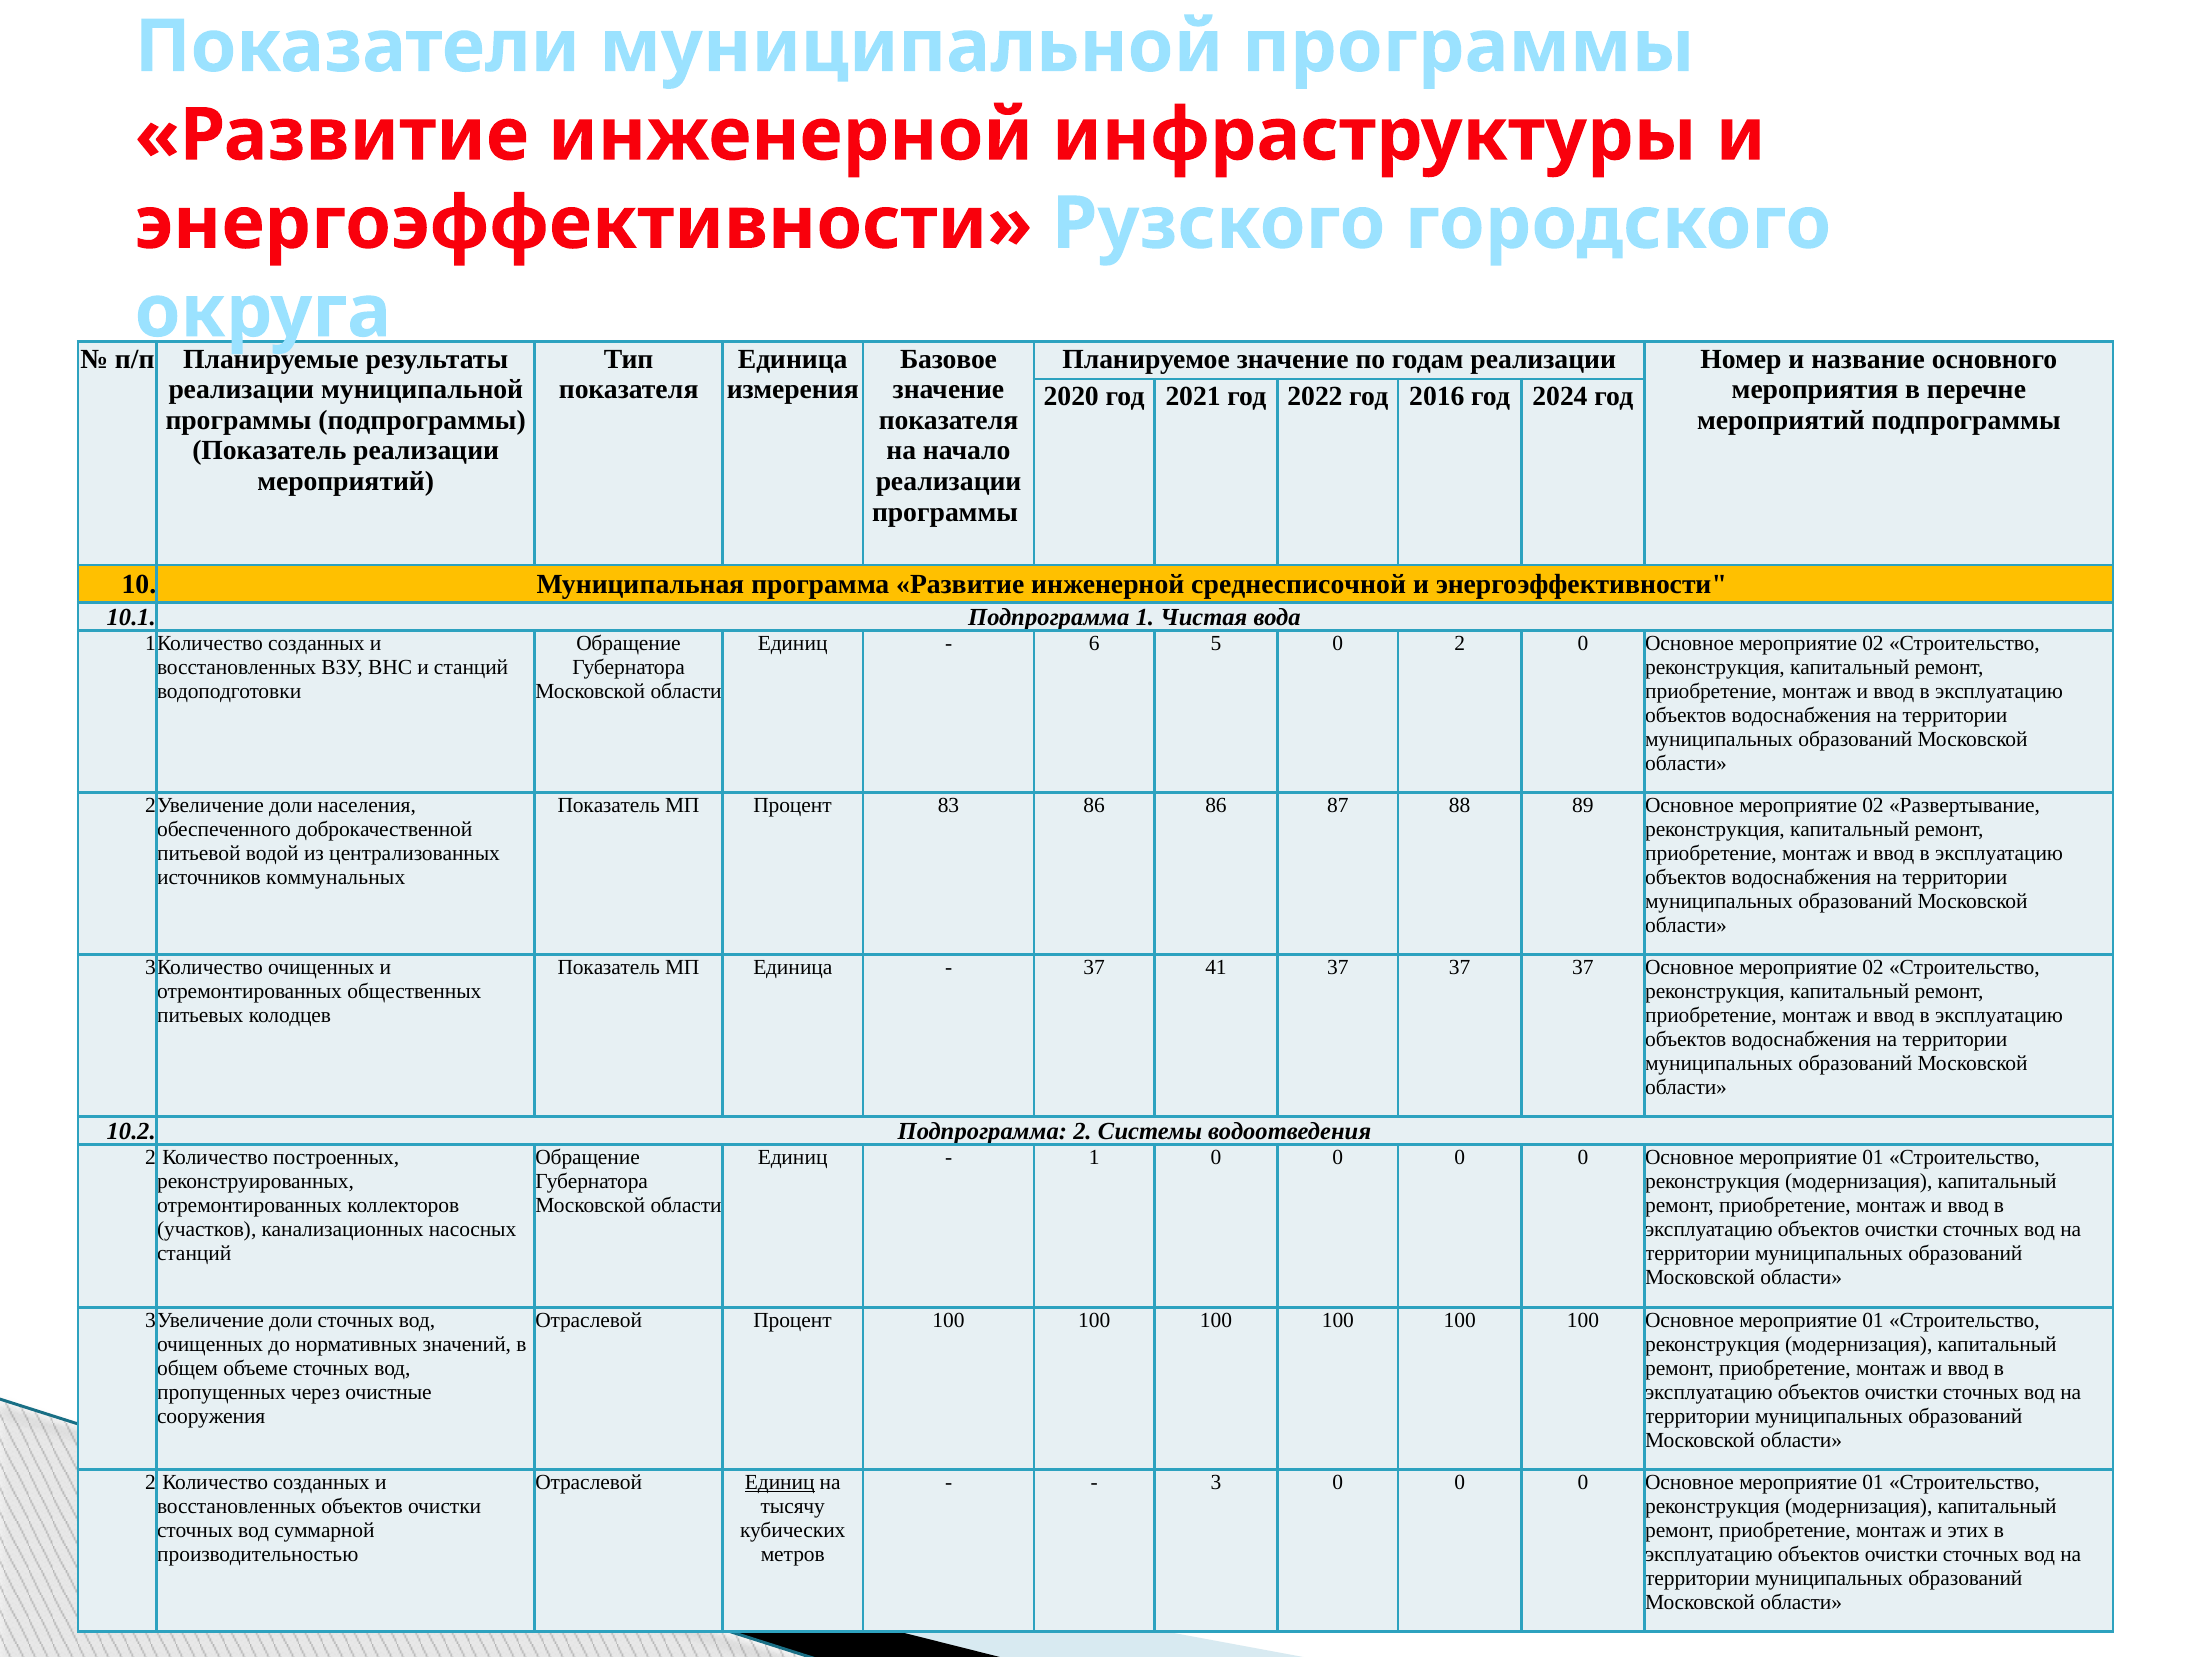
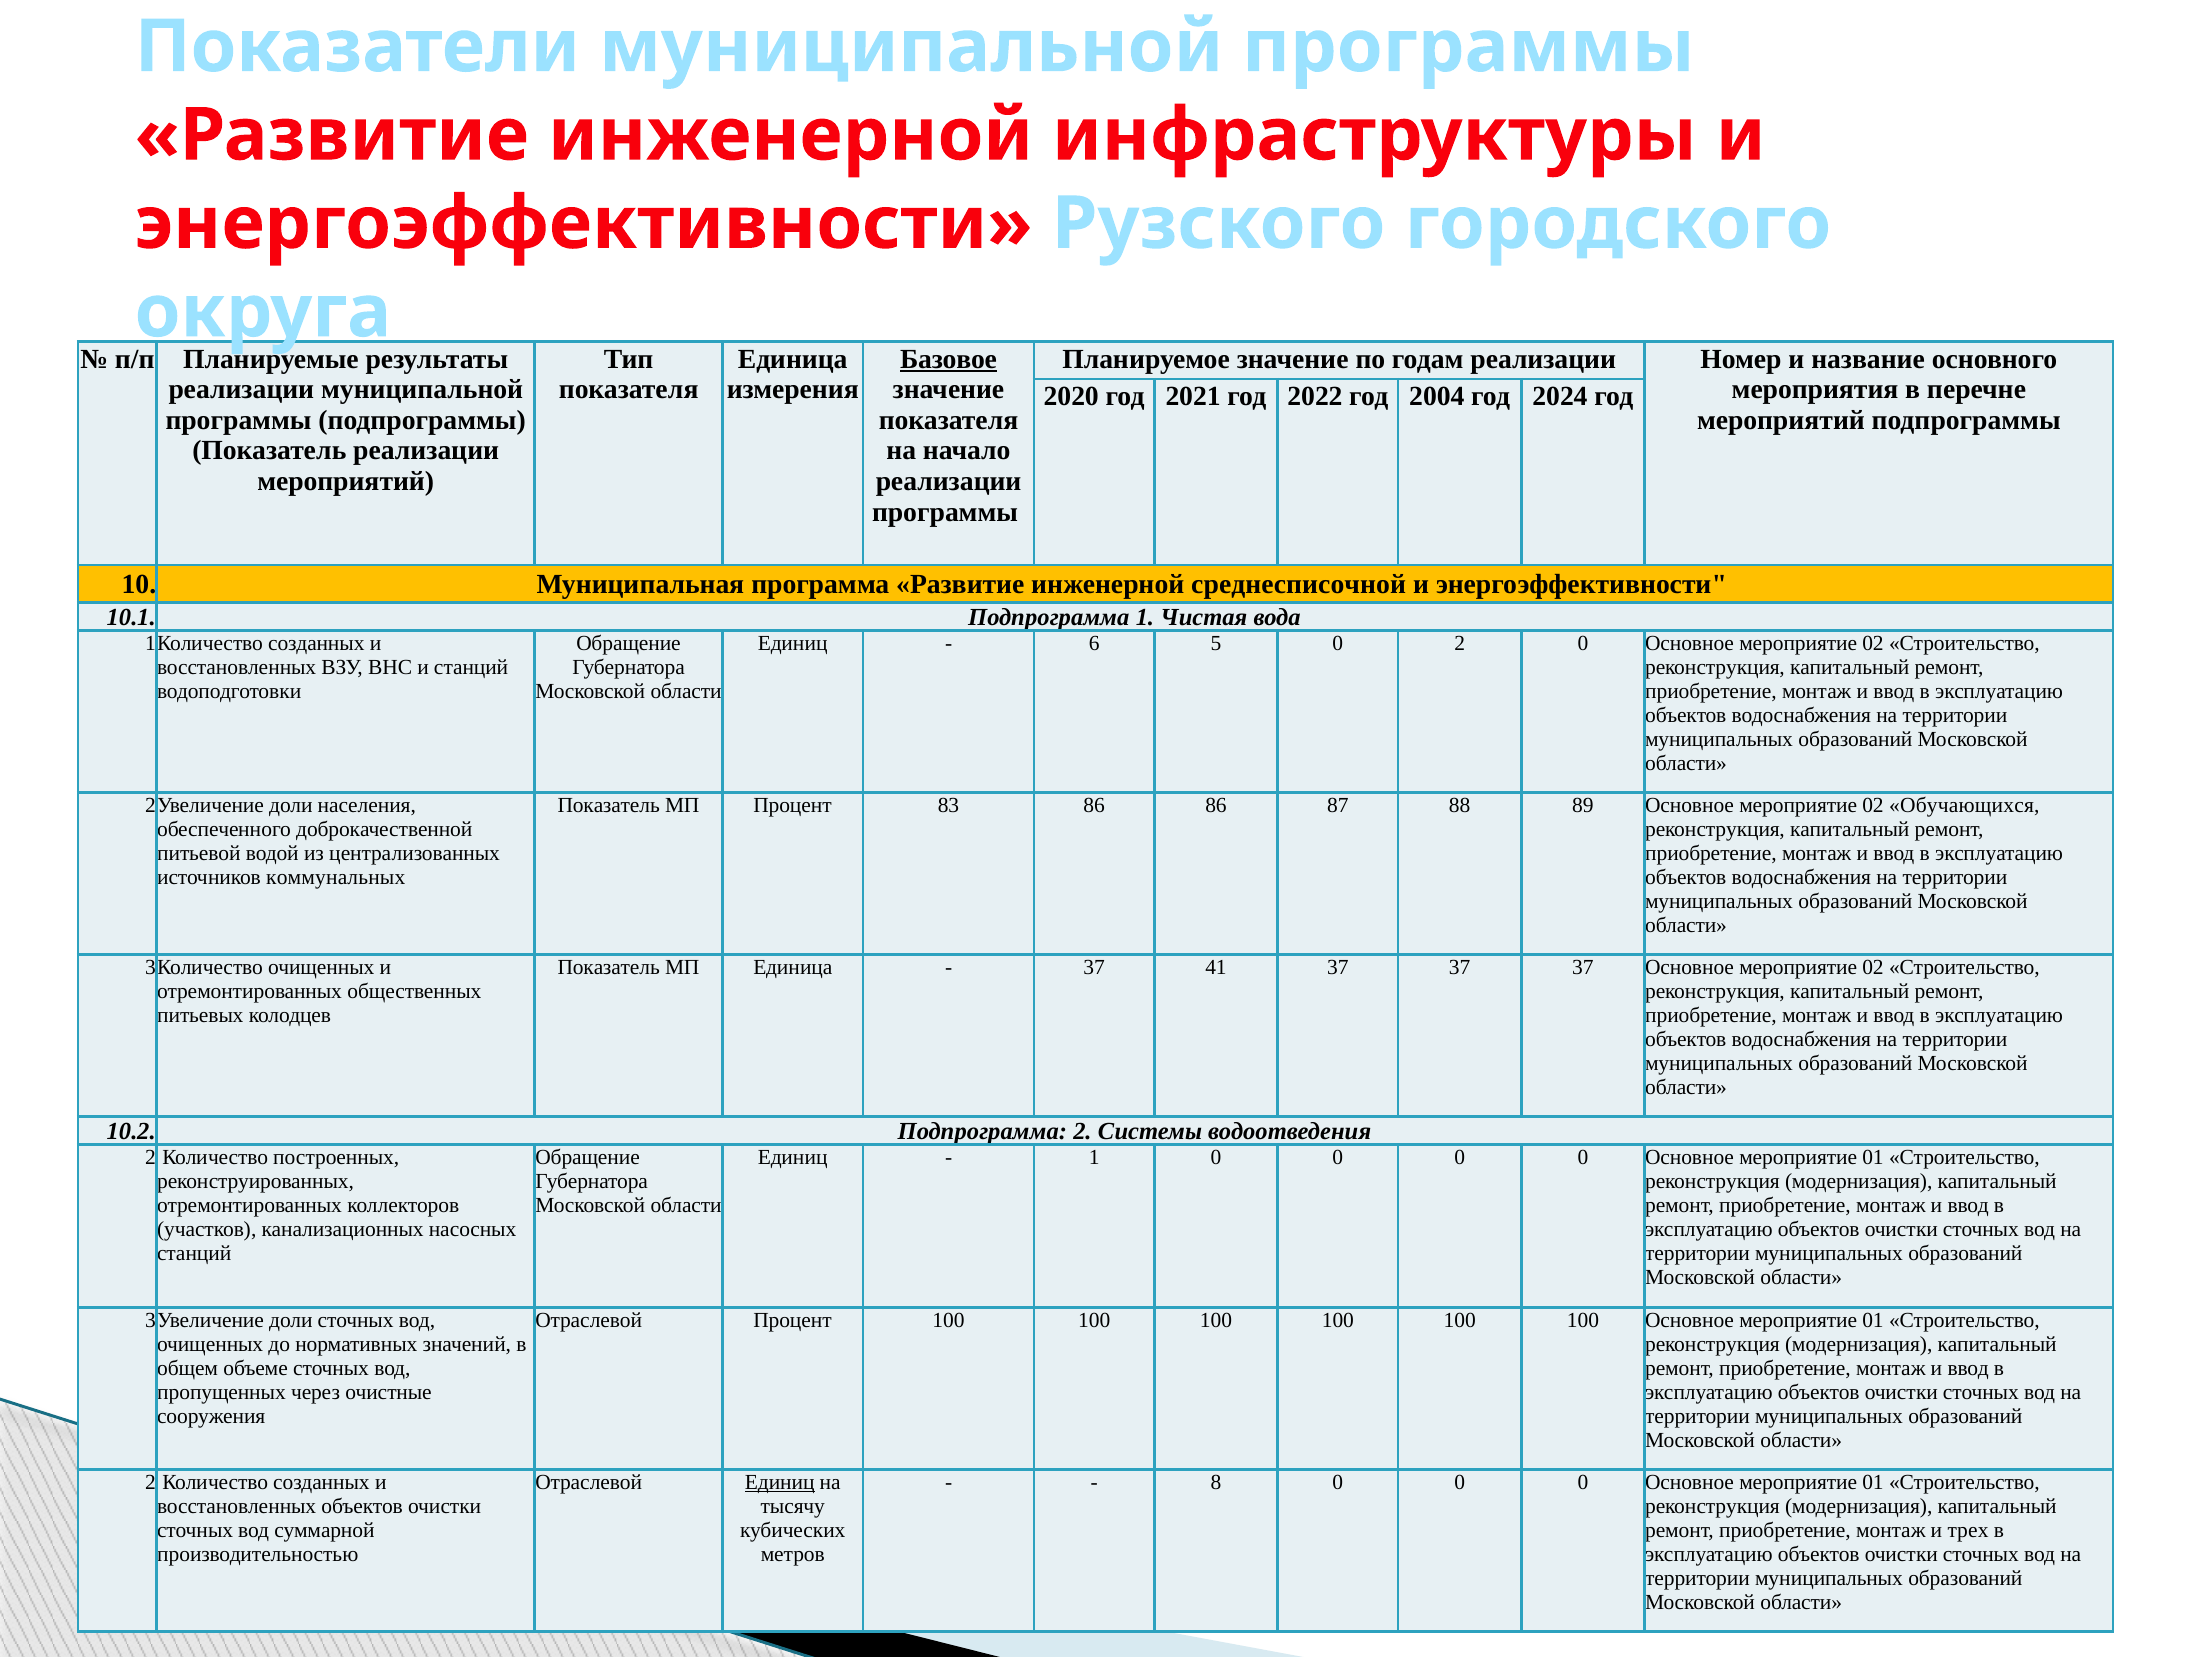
Базовое underline: none -> present
2016: 2016 -> 2004
Развертывание: Развертывание -> Обучающихся
3: 3 -> 8
этих: этих -> трех
